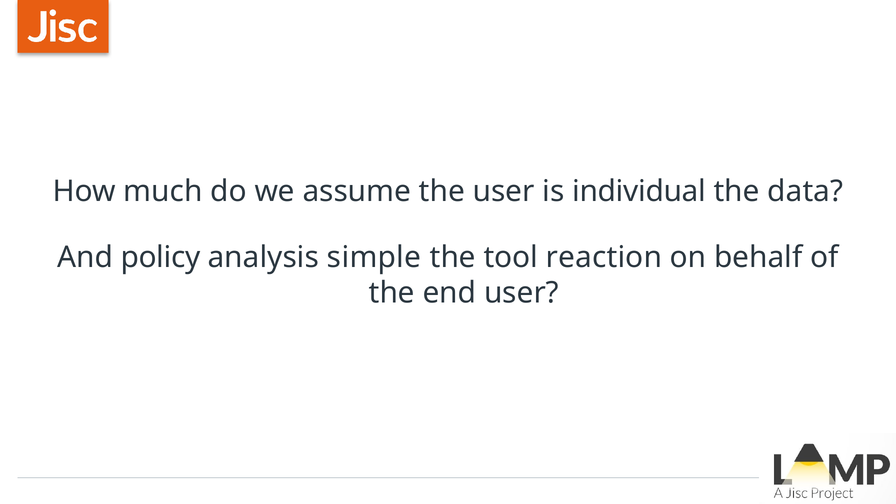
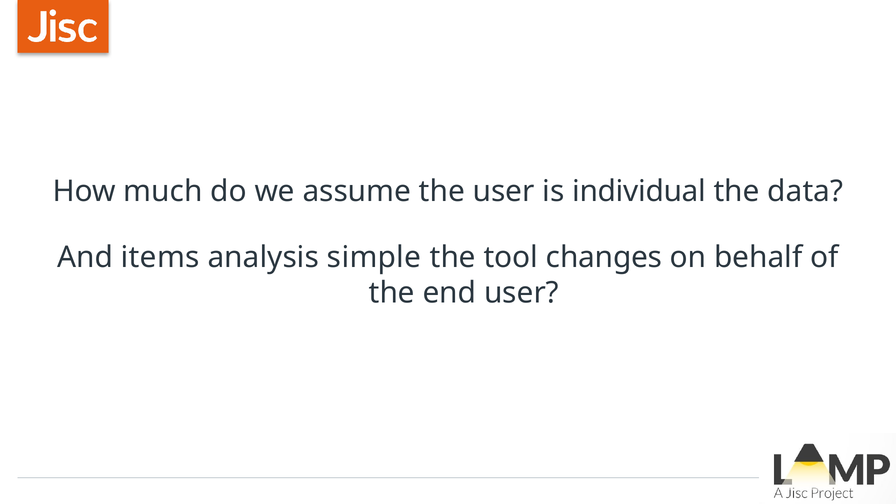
policy: policy -> items
reaction: reaction -> changes
